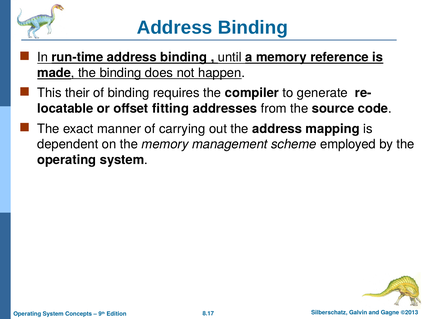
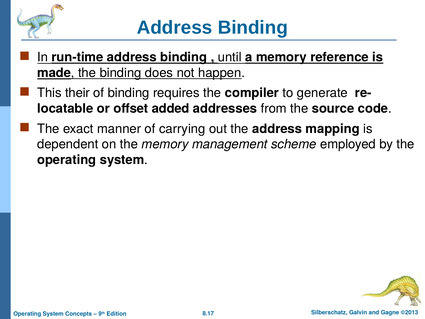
fitting: fitting -> added
